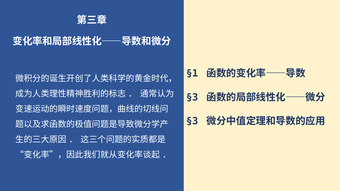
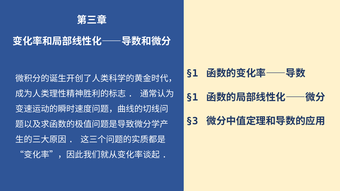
§3 at (192, 97): §3 -> §1
